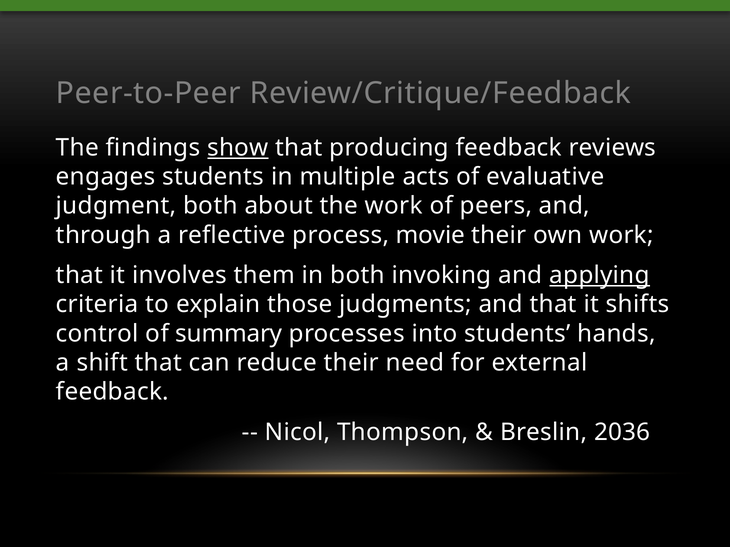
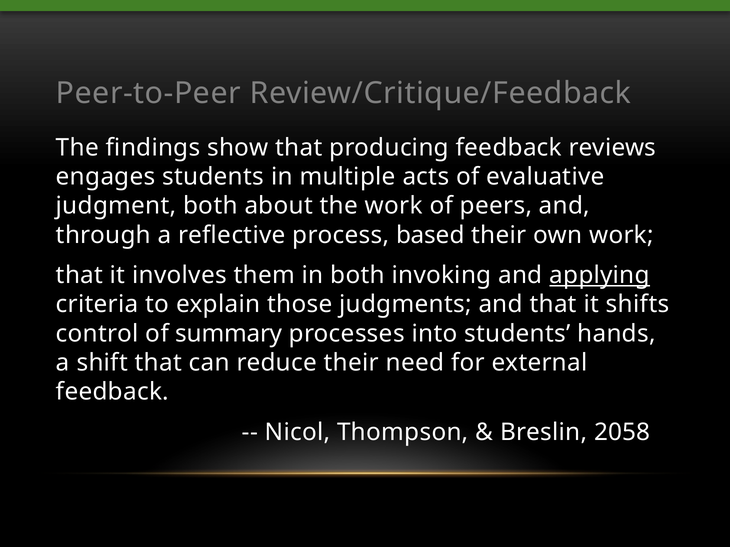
show underline: present -> none
movie: movie -> based
2036: 2036 -> 2058
